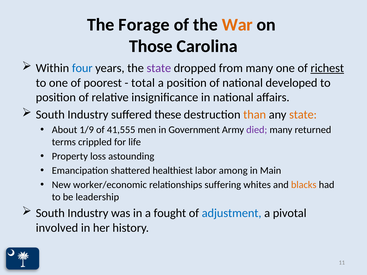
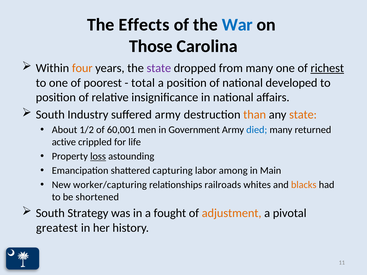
Forage: Forage -> Effects
War colour: orange -> blue
four colour: blue -> orange
suffered these: these -> army
1/9: 1/9 -> 1/2
41,555: 41,555 -> 60,001
died colour: purple -> blue
terms: terms -> active
loss underline: none -> present
healthiest: healthiest -> capturing
worker/economic: worker/economic -> worker/capturing
suffering: suffering -> railroads
leadership: leadership -> shortened
Industry at (88, 213): Industry -> Strategy
adjustment colour: blue -> orange
involved: involved -> greatest
